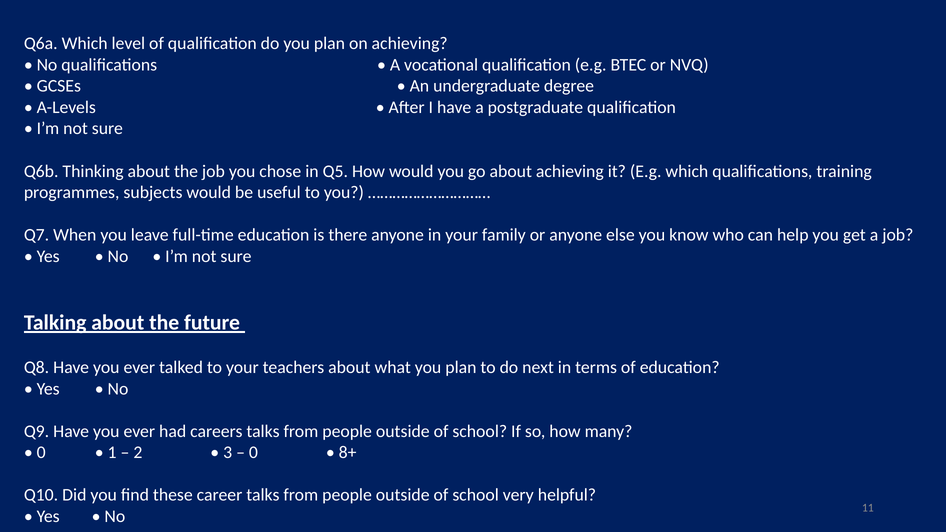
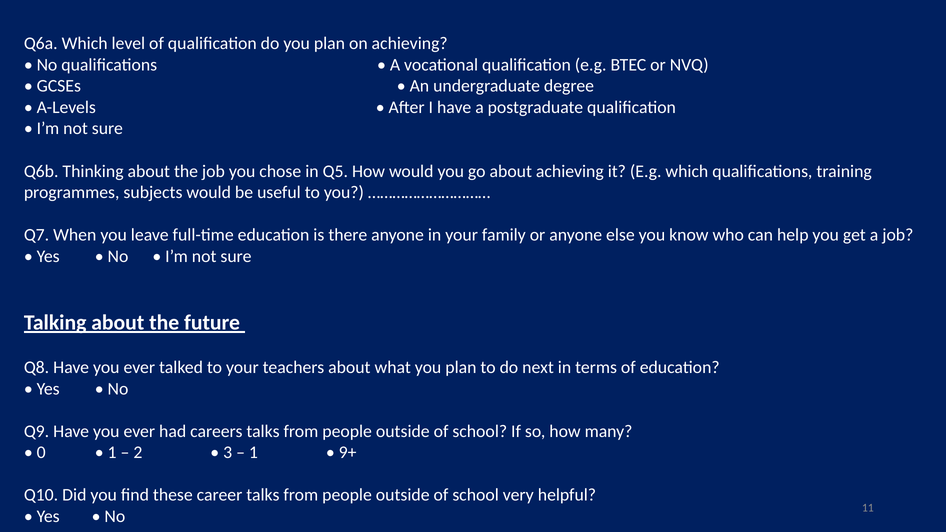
0 at (253, 453): 0 -> 1
8+: 8+ -> 9+
